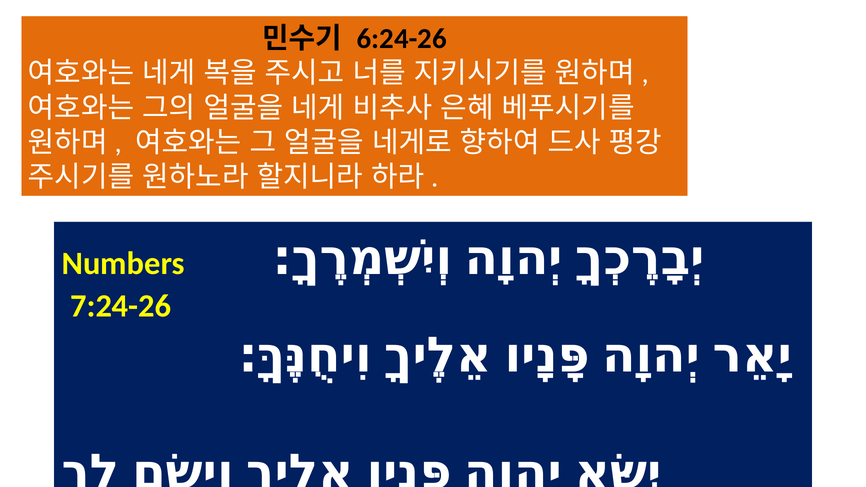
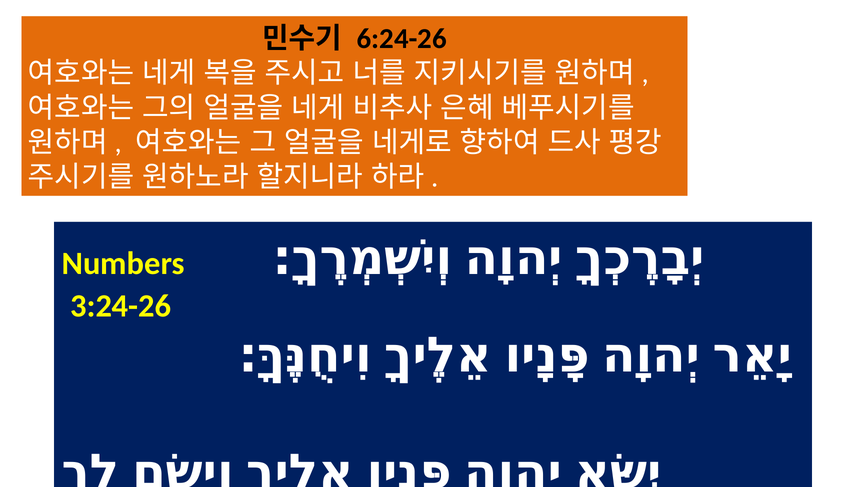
7:24-26: 7:24-26 -> 3:24-26
